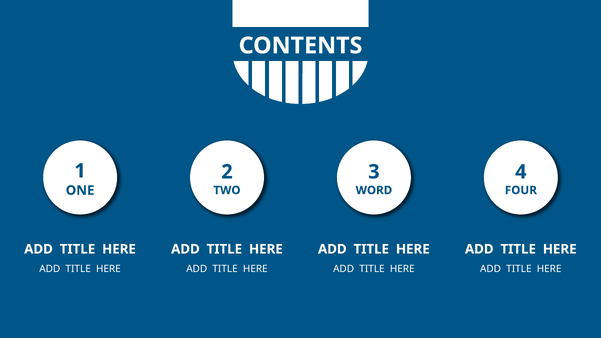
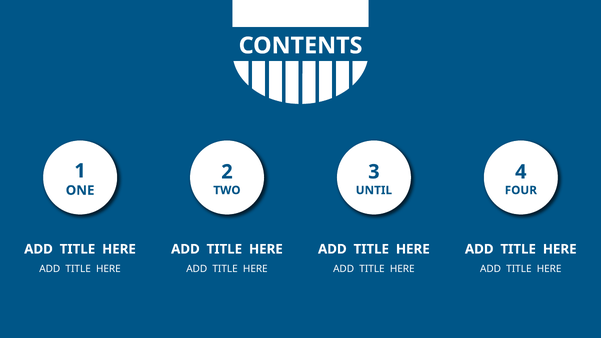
WORD: WORD -> UNTIL
